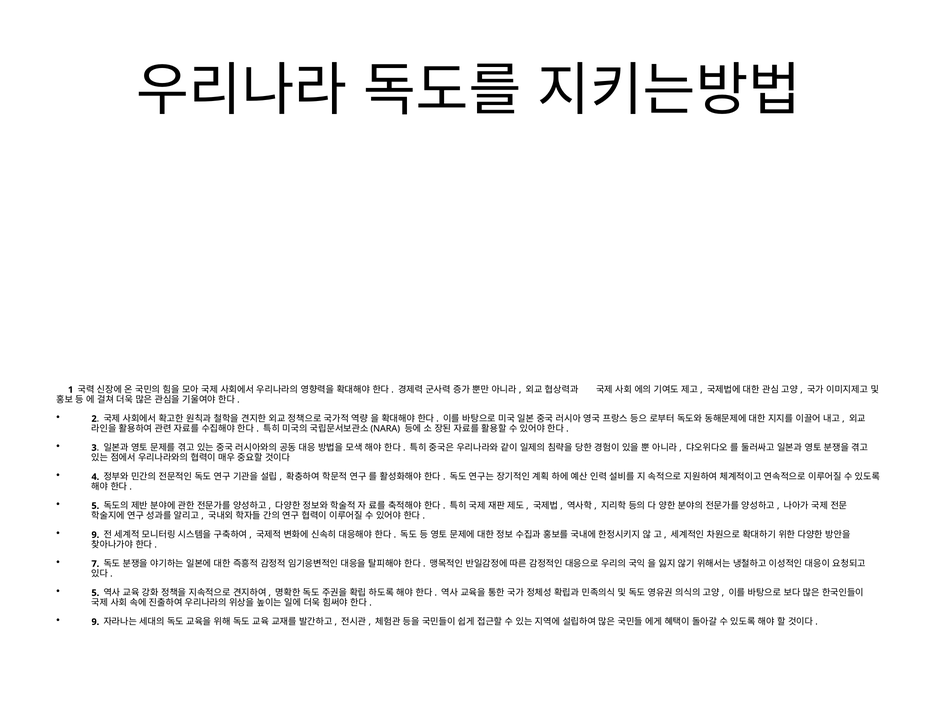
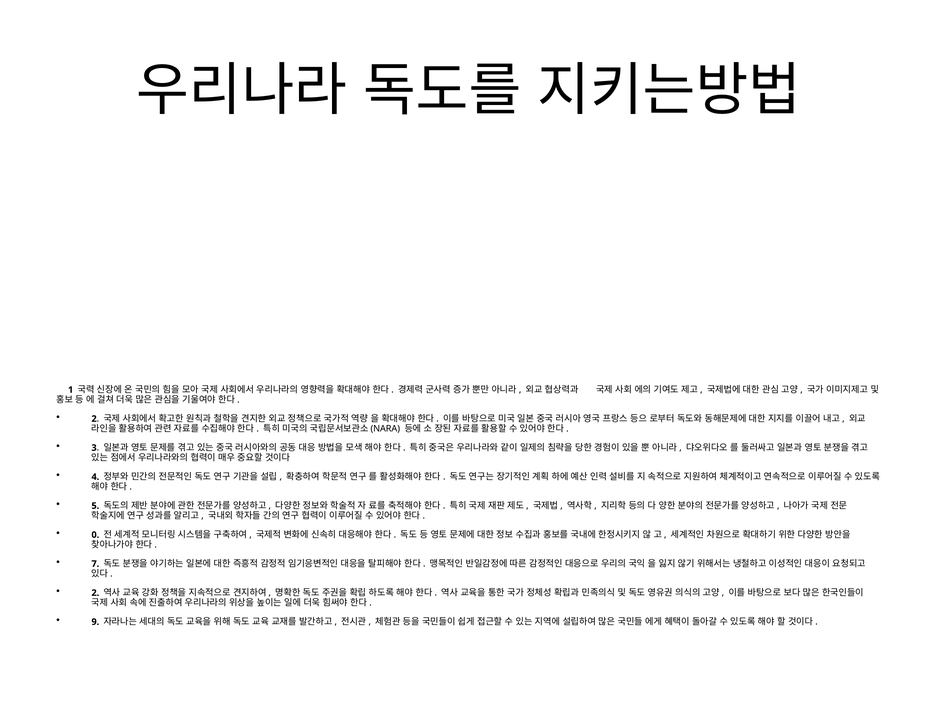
9 at (95, 534): 9 -> 0
5 at (95, 592): 5 -> 2
